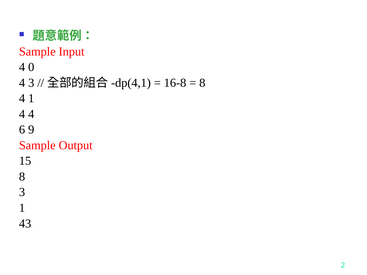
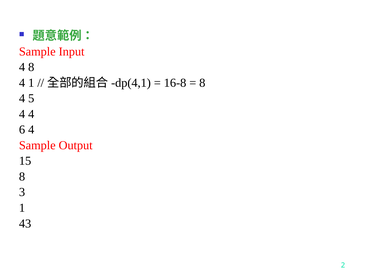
4 0: 0 -> 8
4 3: 3 -> 1
4 1: 1 -> 5
6 9: 9 -> 4
